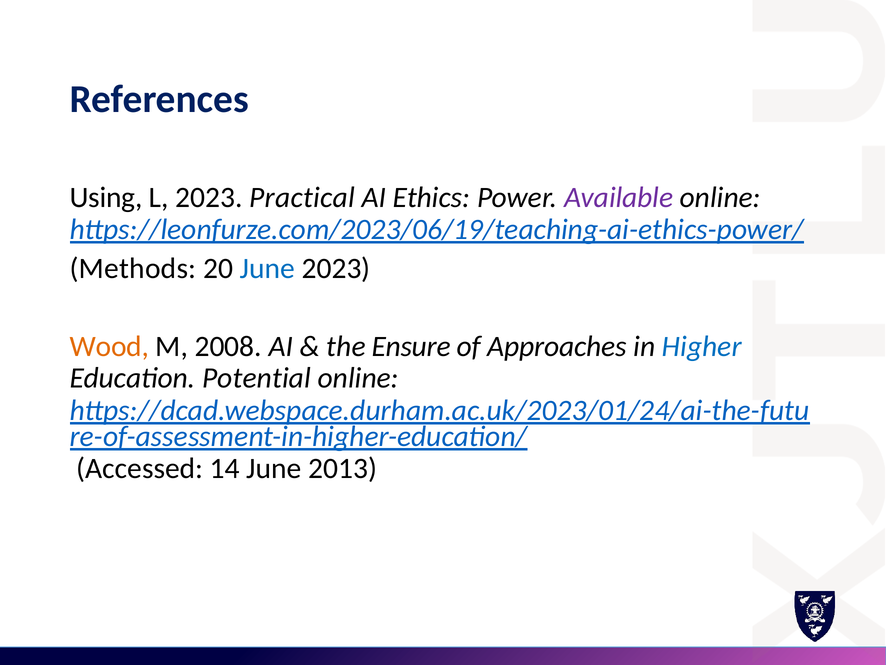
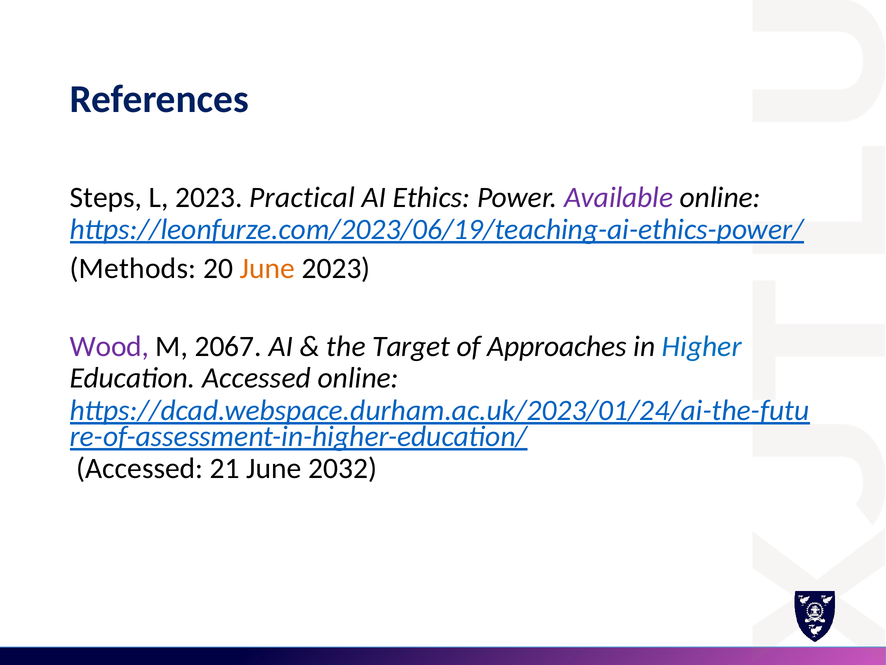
Using: Using -> Steps
June at (267, 268) colour: blue -> orange
Wood colour: orange -> purple
2008: 2008 -> 2067
Ensure: Ensure -> Target
Education Potential: Potential -> Accessed
14: 14 -> 21
2013: 2013 -> 2032
